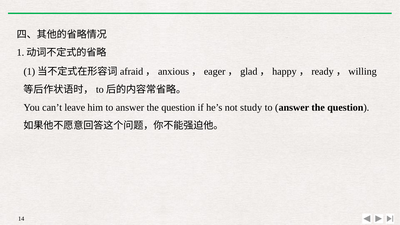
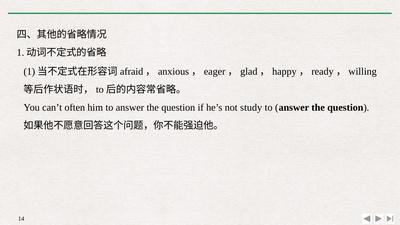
leave: leave -> often
